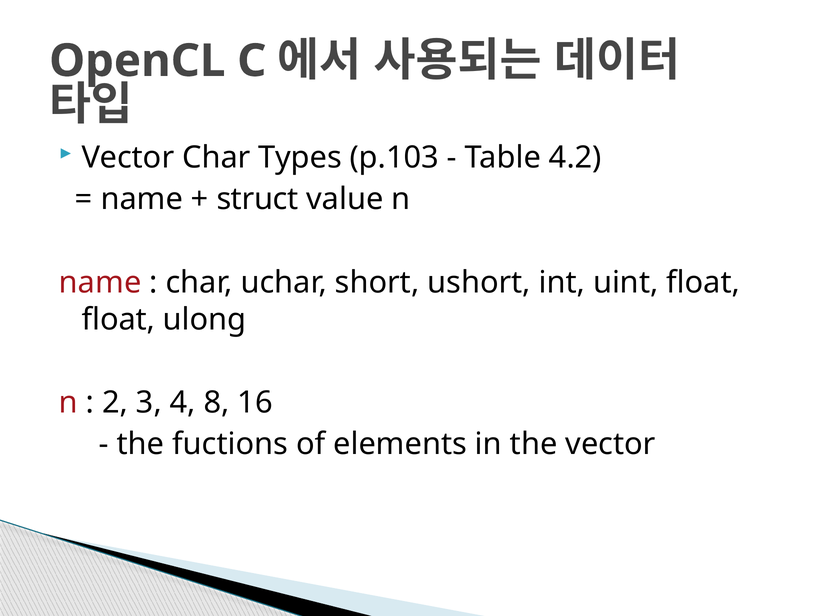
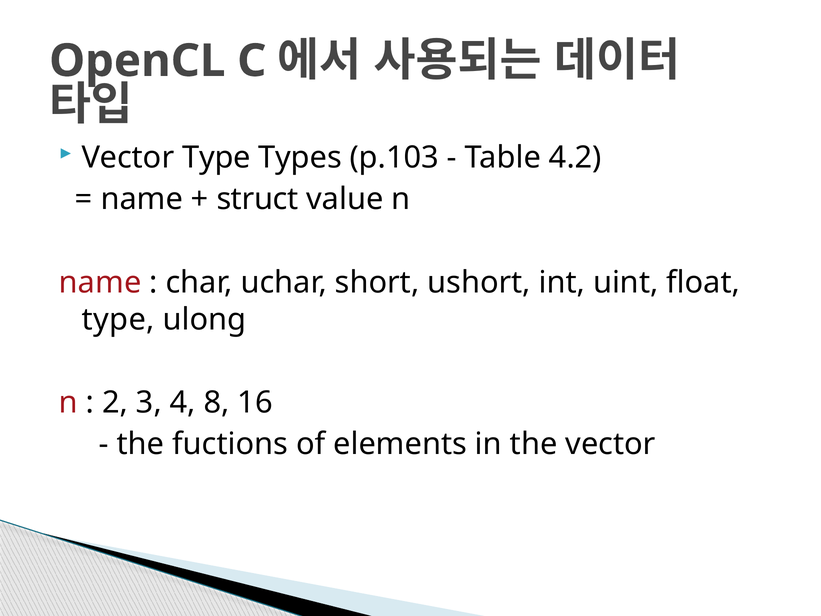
Vector Char: Char -> Type
float at (118, 319): float -> type
